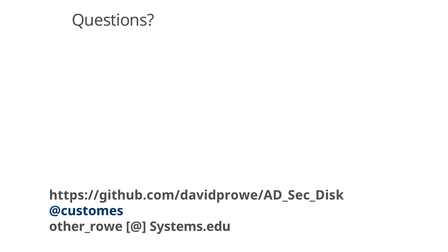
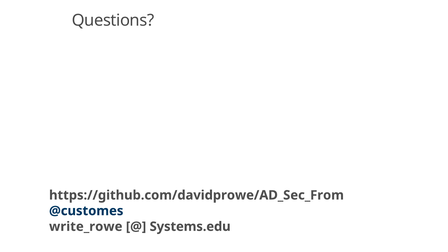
https://github.com/davidprowe/AD_Sec_Disk: https://github.com/davidprowe/AD_Sec_Disk -> https://github.com/davidprowe/AD_Sec_From
other_rowe: other_rowe -> write_rowe
